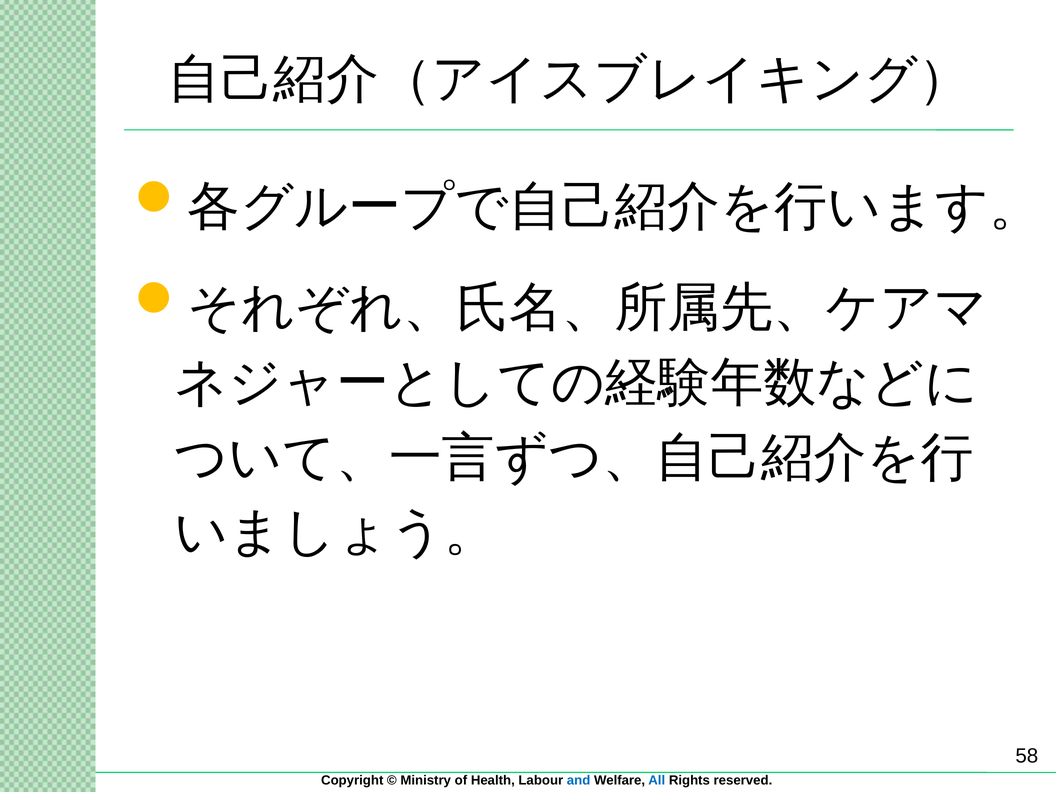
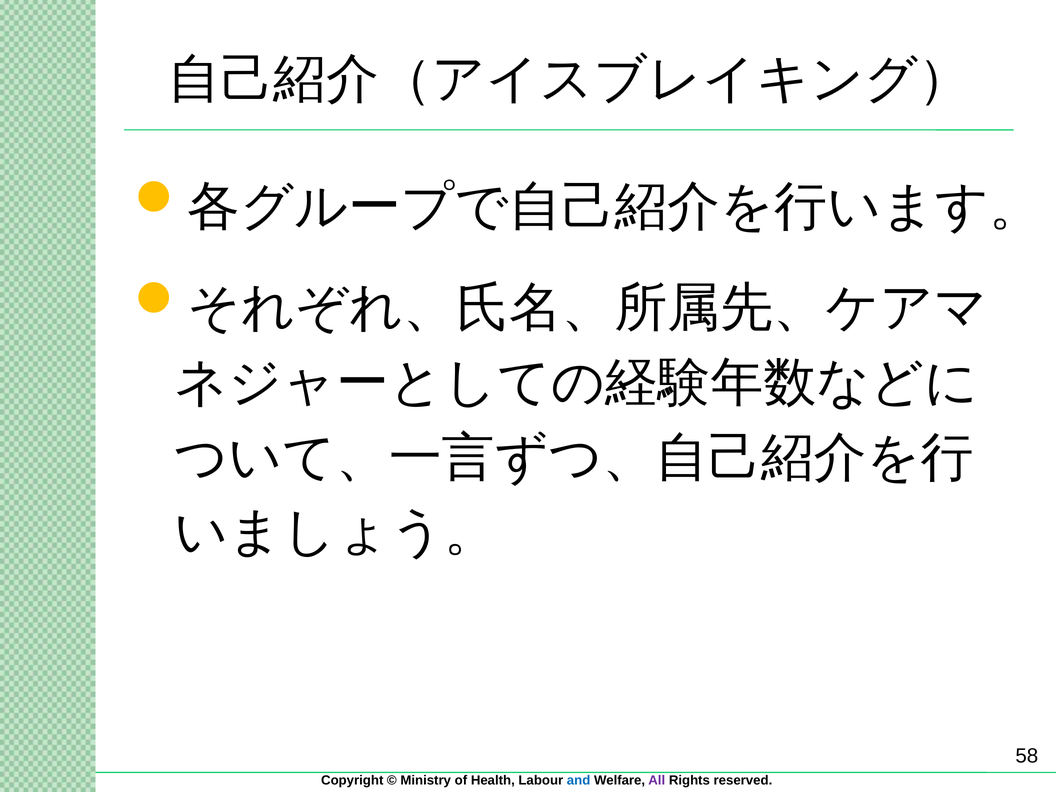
All colour: blue -> purple
